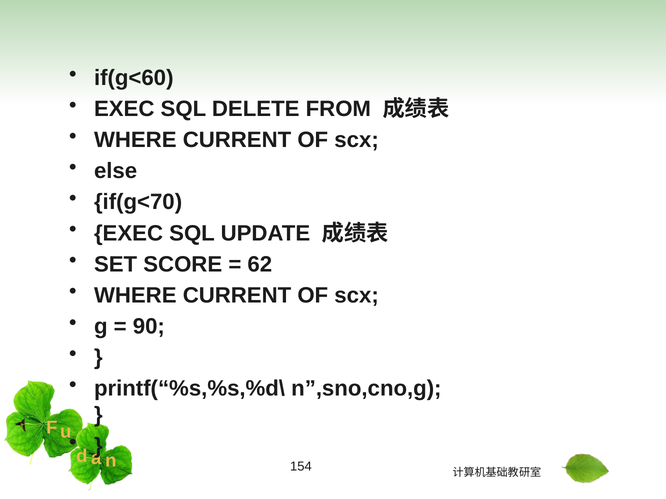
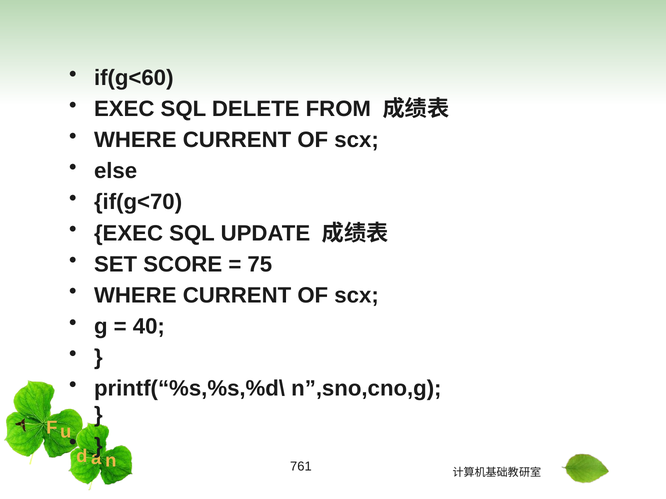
62: 62 -> 75
90: 90 -> 40
154: 154 -> 761
